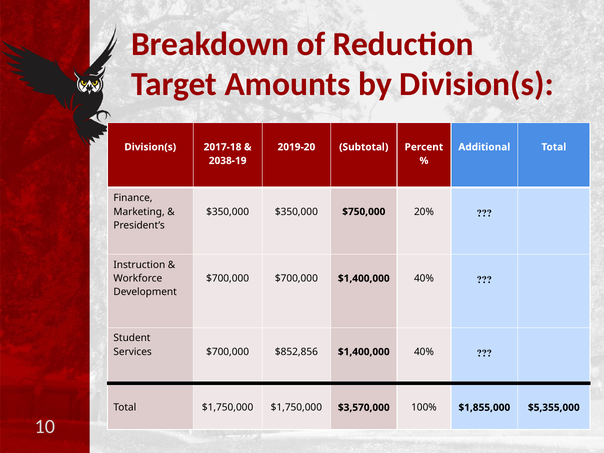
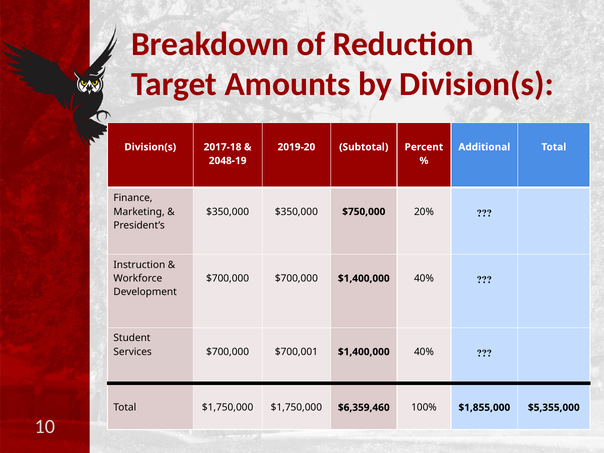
2038-19: 2038-19 -> 2048-19
$852,856: $852,856 -> $700,001
$3,570,000: $3,570,000 -> $6,359,460
